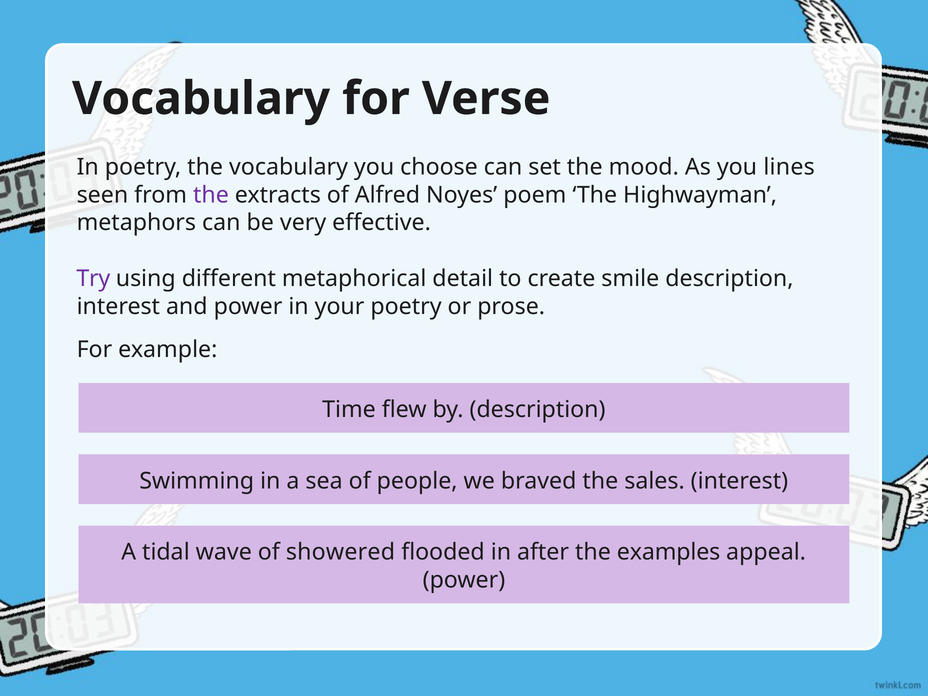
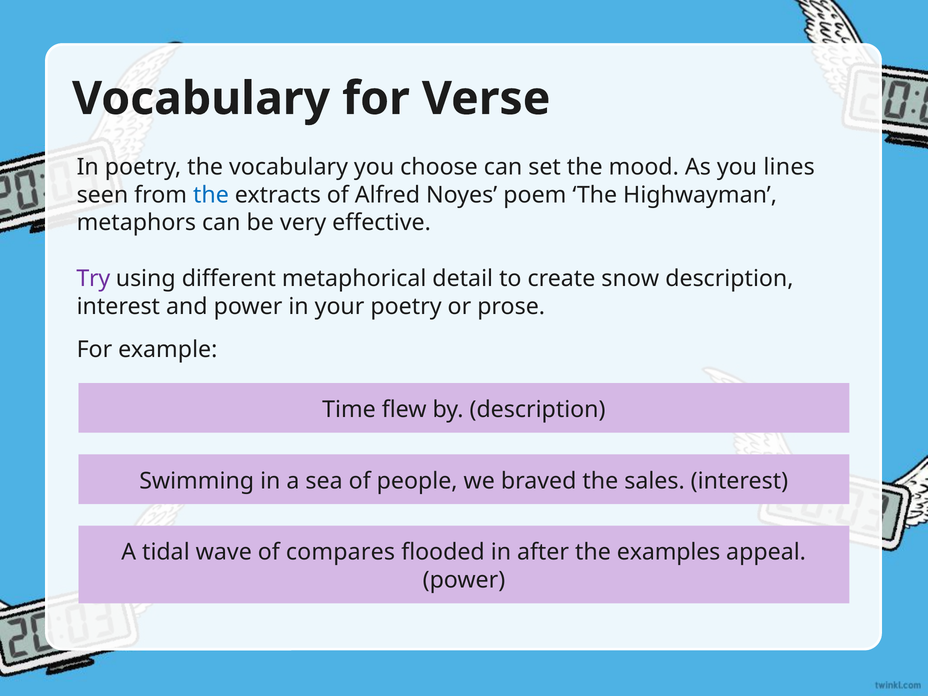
the at (211, 195) colour: purple -> blue
smile: smile -> snow
showered: showered -> compares
